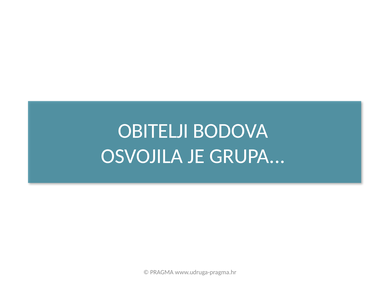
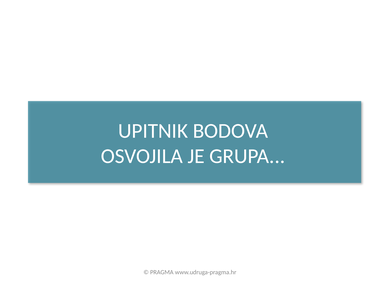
OBITELJI: OBITELJI -> UPITNIK
